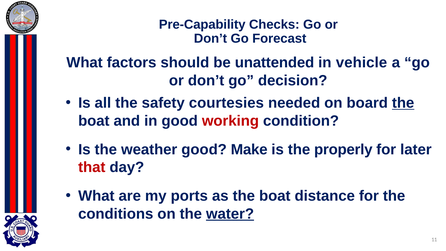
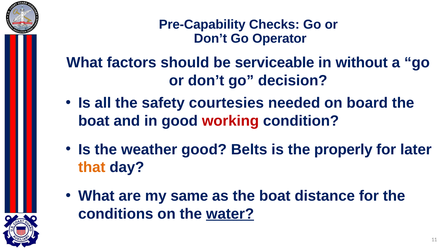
Forecast: Forecast -> Operator
unattended: unattended -> serviceable
vehicle: vehicle -> without
the at (403, 103) underline: present -> none
Make: Make -> Belts
that colour: red -> orange
ports: ports -> same
